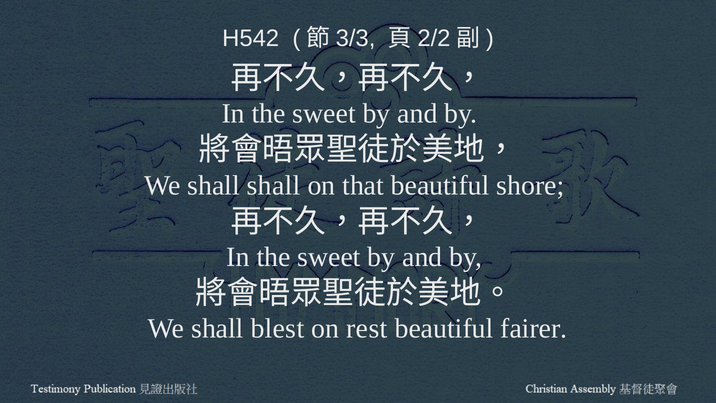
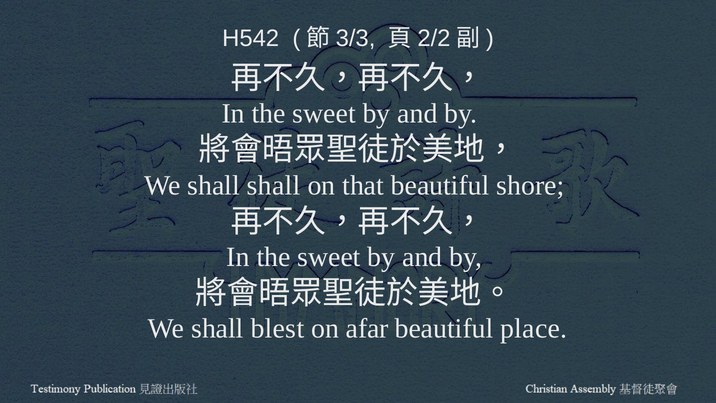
rest: rest -> afar
fairer: fairer -> place
